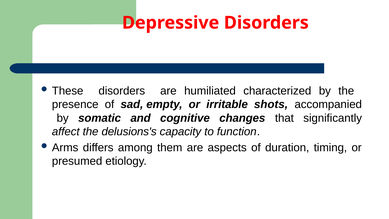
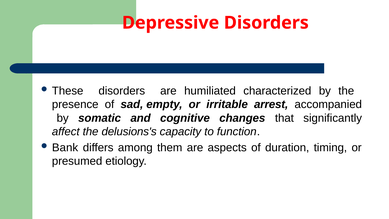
shots: shots -> arrest
Arms: Arms -> Bank
